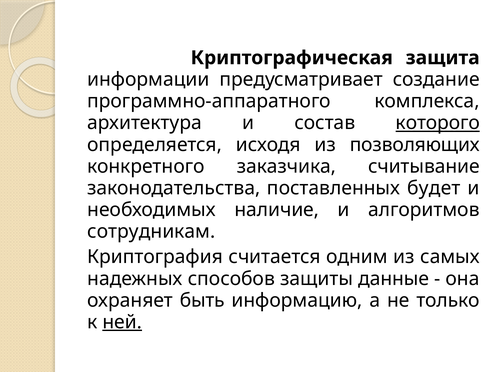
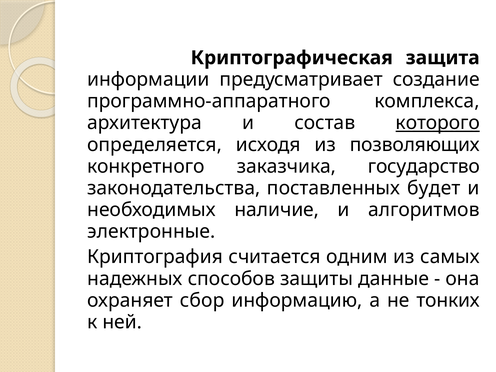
считывание: считывание -> государство
сотрудникам: сотрудникам -> электронные
быть: быть -> сбор
только: только -> тонких
ней underline: present -> none
